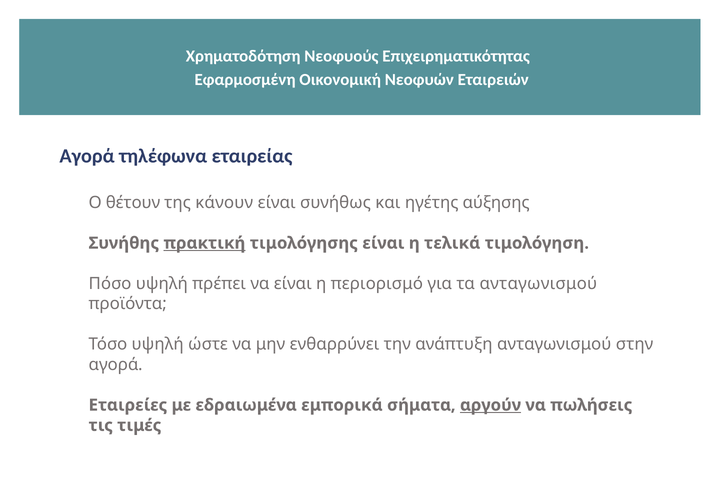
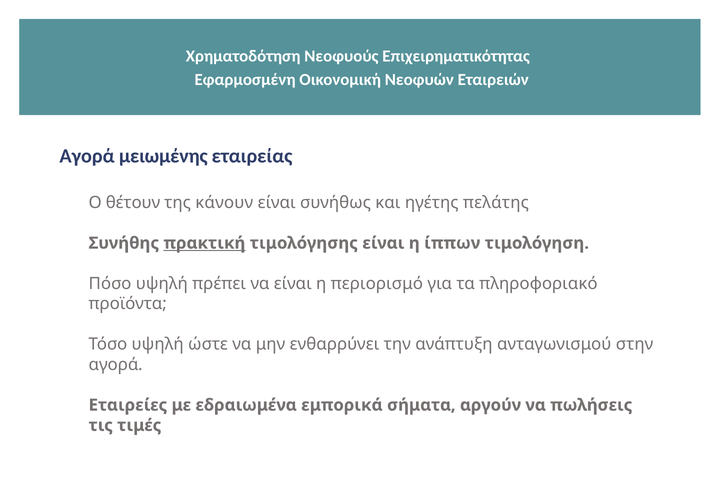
τηλέφωνα: τηλέφωνα -> μειωμένης
αύξησης: αύξησης -> πελάτης
τελικά: τελικά -> ίππων
τα ανταγωνισμού: ανταγωνισμού -> πληροφοριακό
αργούν underline: present -> none
